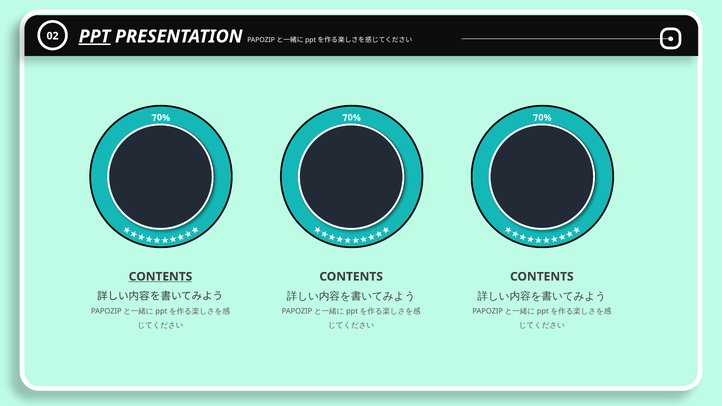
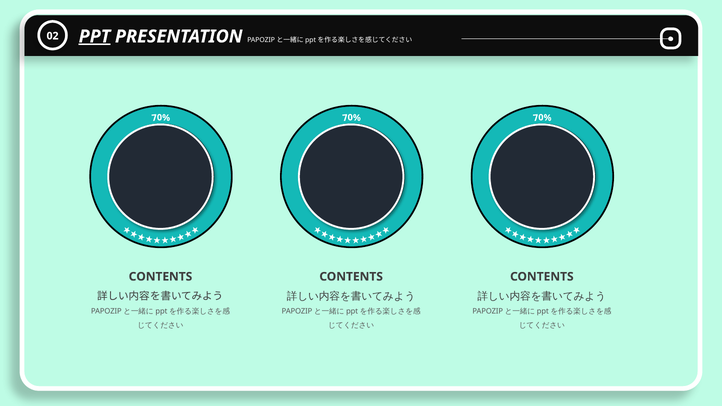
CONTENTS at (160, 277) underline: present -> none
